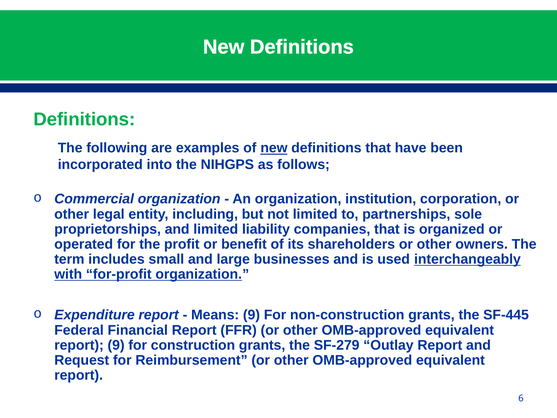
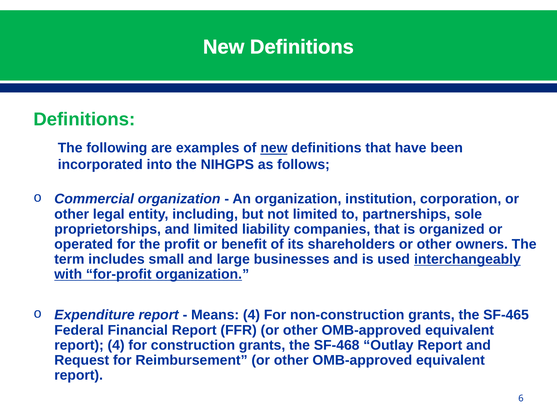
Means 9: 9 -> 4
SF-445: SF-445 -> SF-465
report 9: 9 -> 4
SF-279: SF-279 -> SF-468
